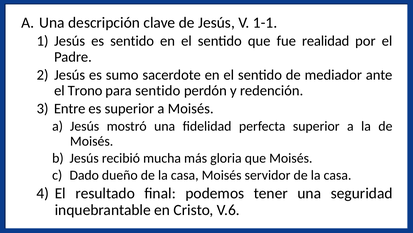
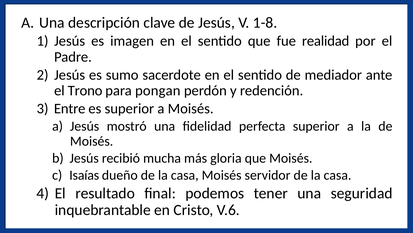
1-1: 1-1 -> 1-8
es sentido: sentido -> imagen
para sentido: sentido -> pongan
Dado: Dado -> Isaías
